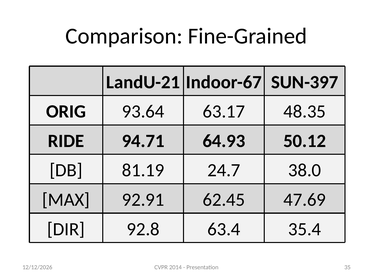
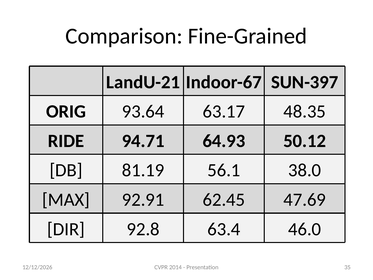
24.7: 24.7 -> 56.1
35.4: 35.4 -> 46.0
